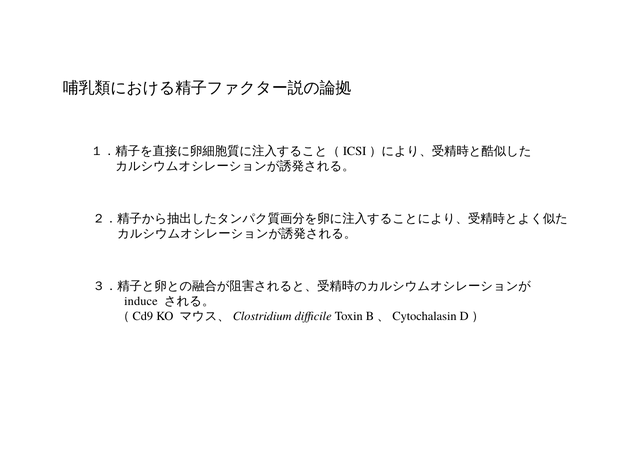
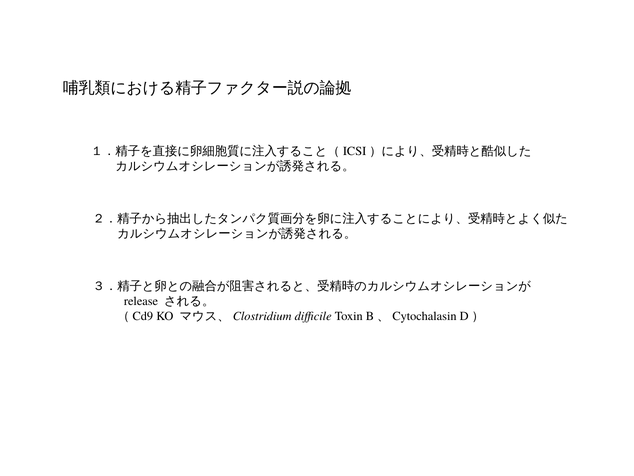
induce: induce -> release
